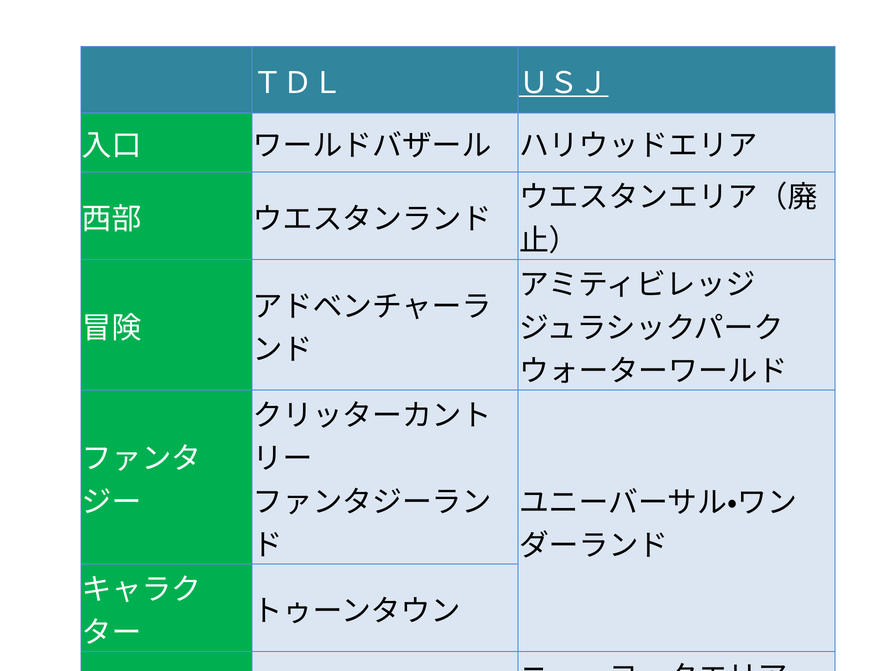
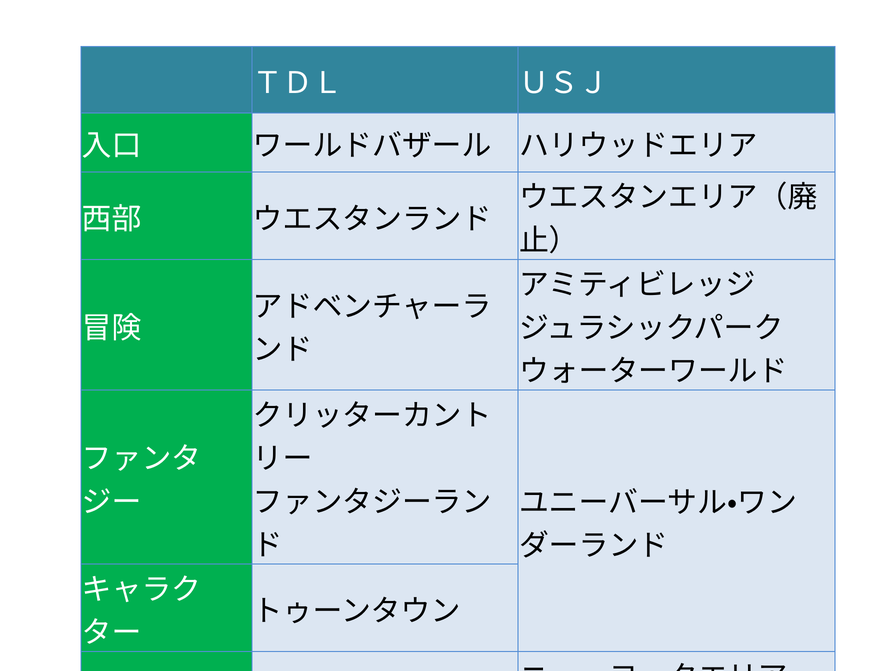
ＵＳＪ underline: present -> none
